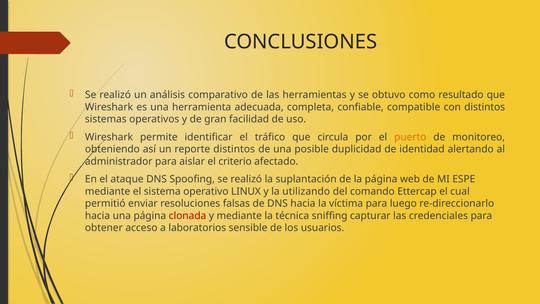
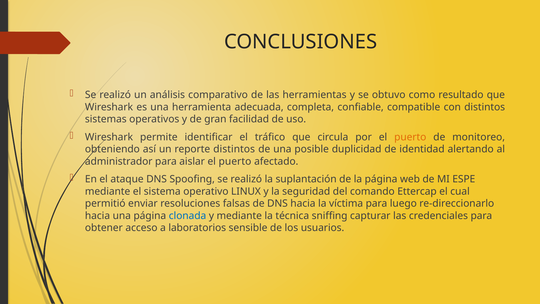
aislar el criterio: criterio -> puerto
utilizando: utilizando -> seguridad
clonada colour: red -> blue
